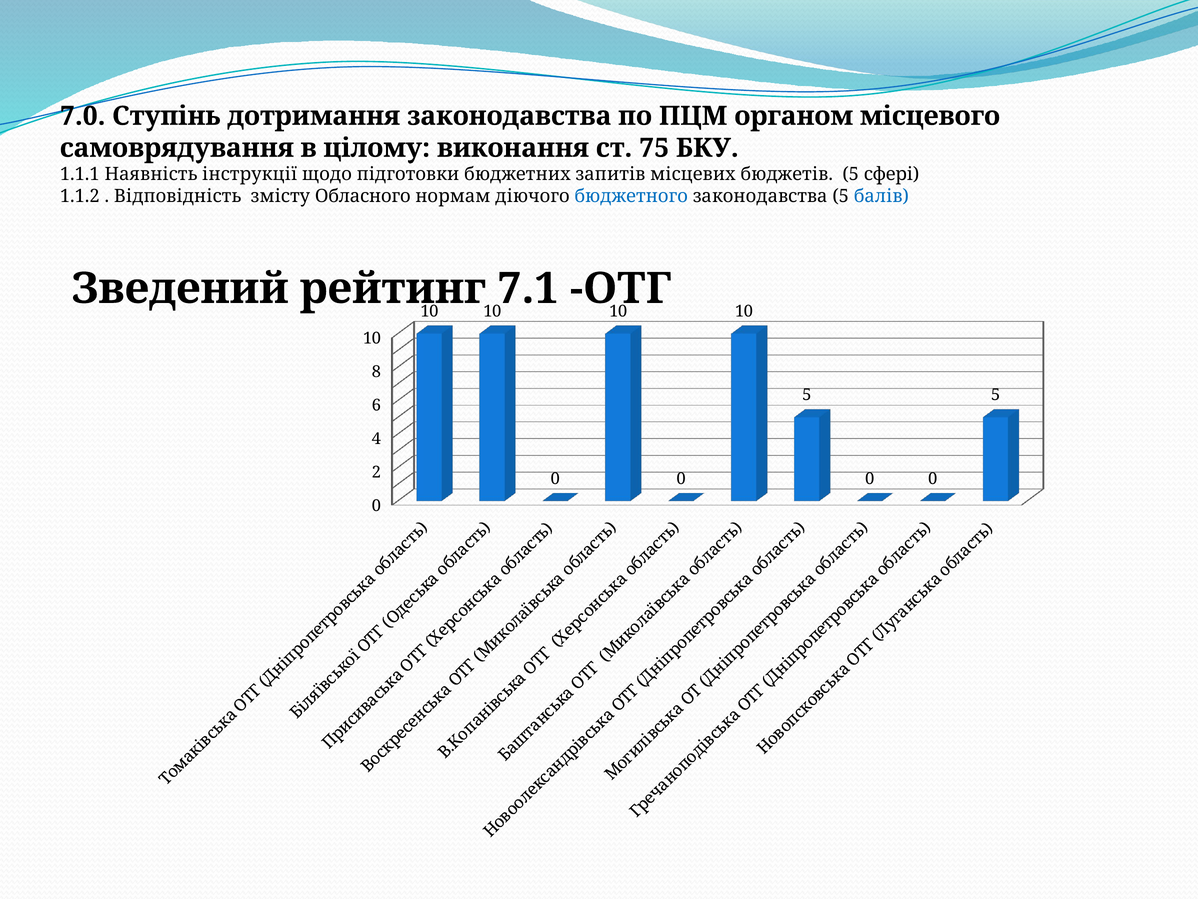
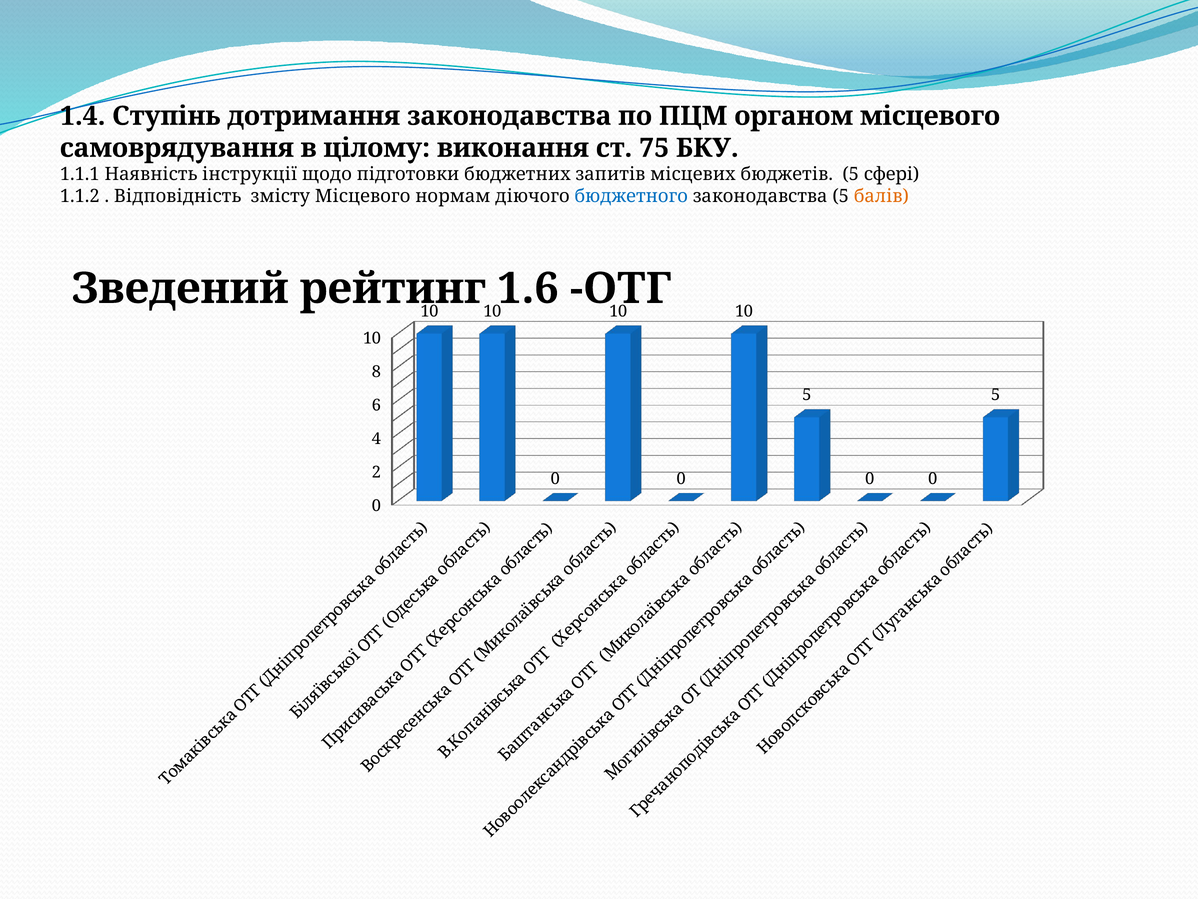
7.0: 7.0 -> 1.4
змісту Обласного: Обласного -> Місцевого
балів colour: blue -> orange
7.1: 7.1 -> 1.6
